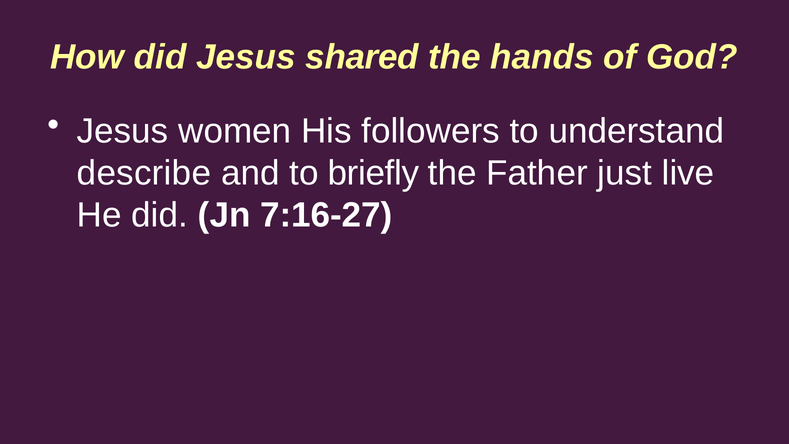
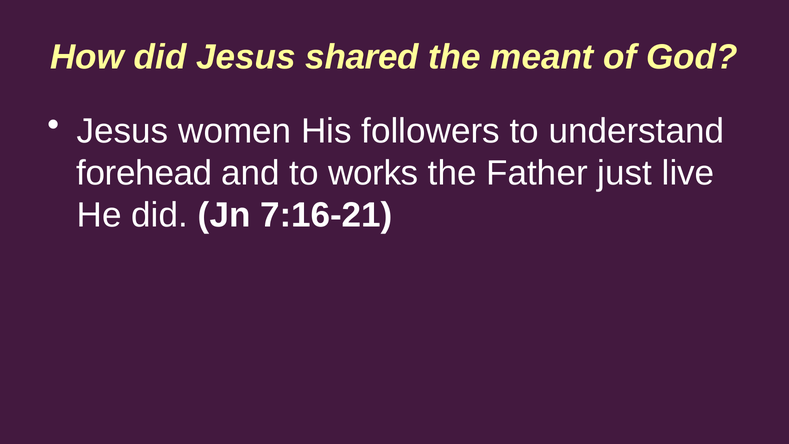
hands: hands -> meant
describe: describe -> forehead
briefly: briefly -> works
7:16-27: 7:16-27 -> 7:16-21
